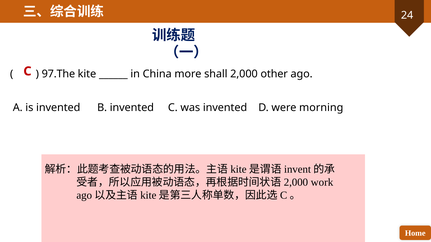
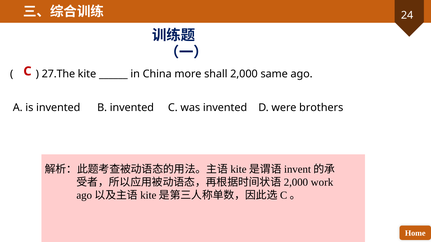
97.The: 97.The -> 27.The
other: other -> same
morning: morning -> brothers
